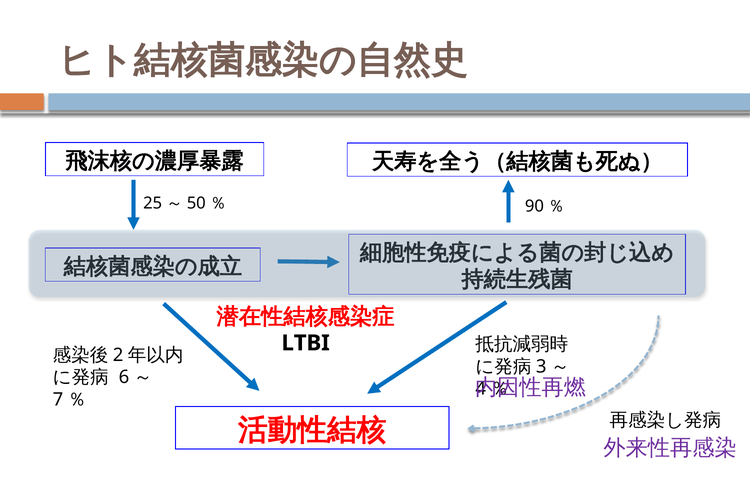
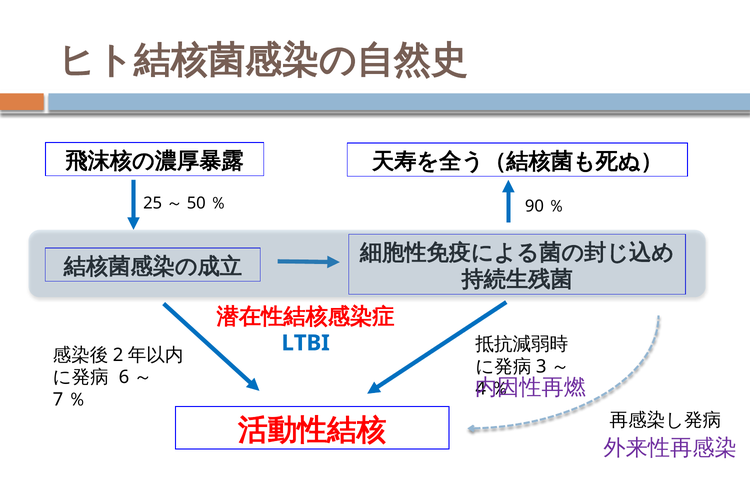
LTBI colour: black -> blue
